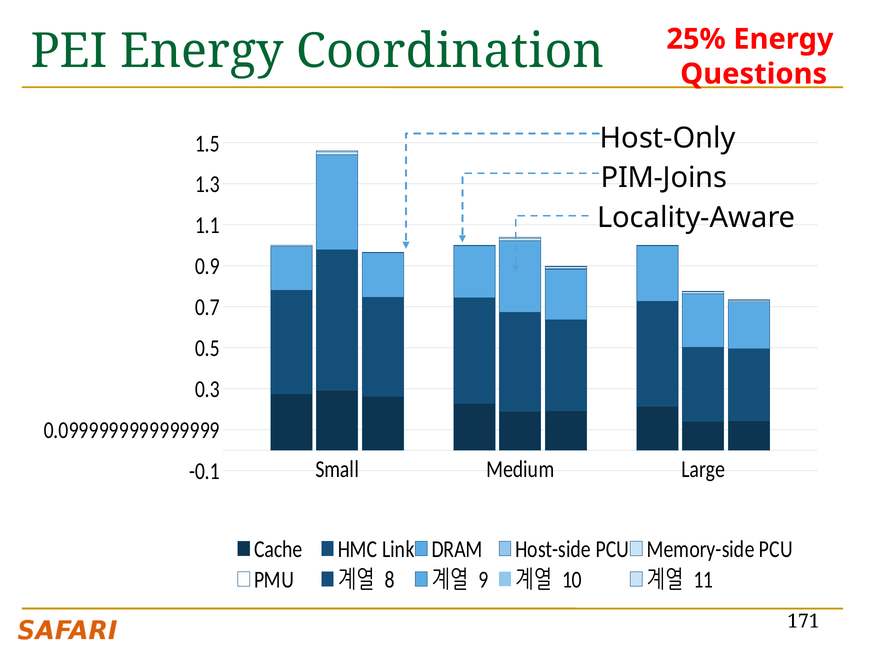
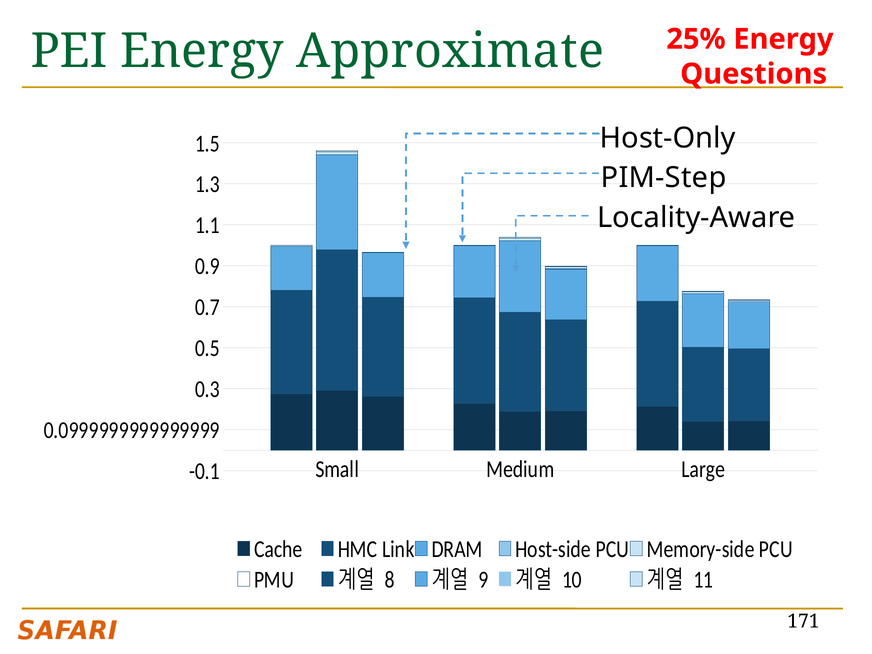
Coordination: Coordination -> Approximate
PIM-Joins: PIM-Joins -> PIM-Step
